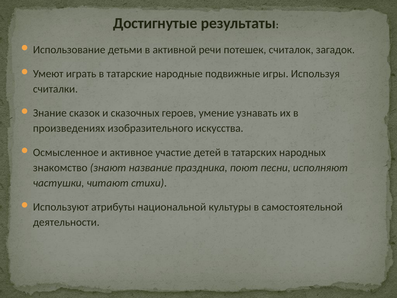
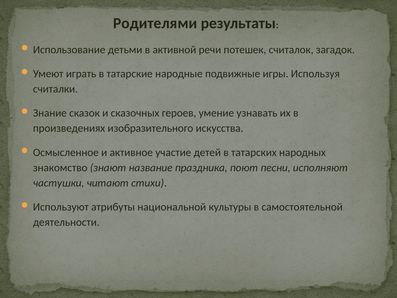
Достигнутые: Достигнутые -> Родителями
